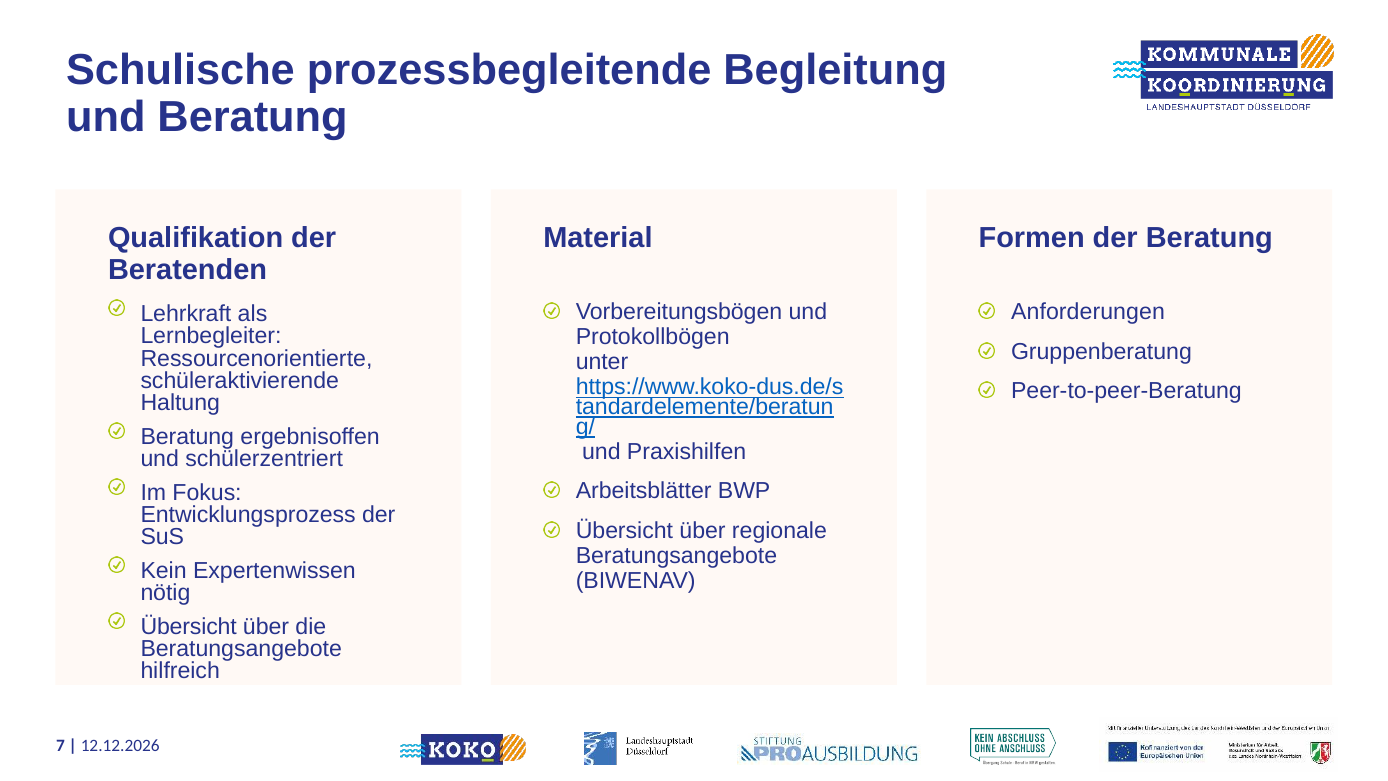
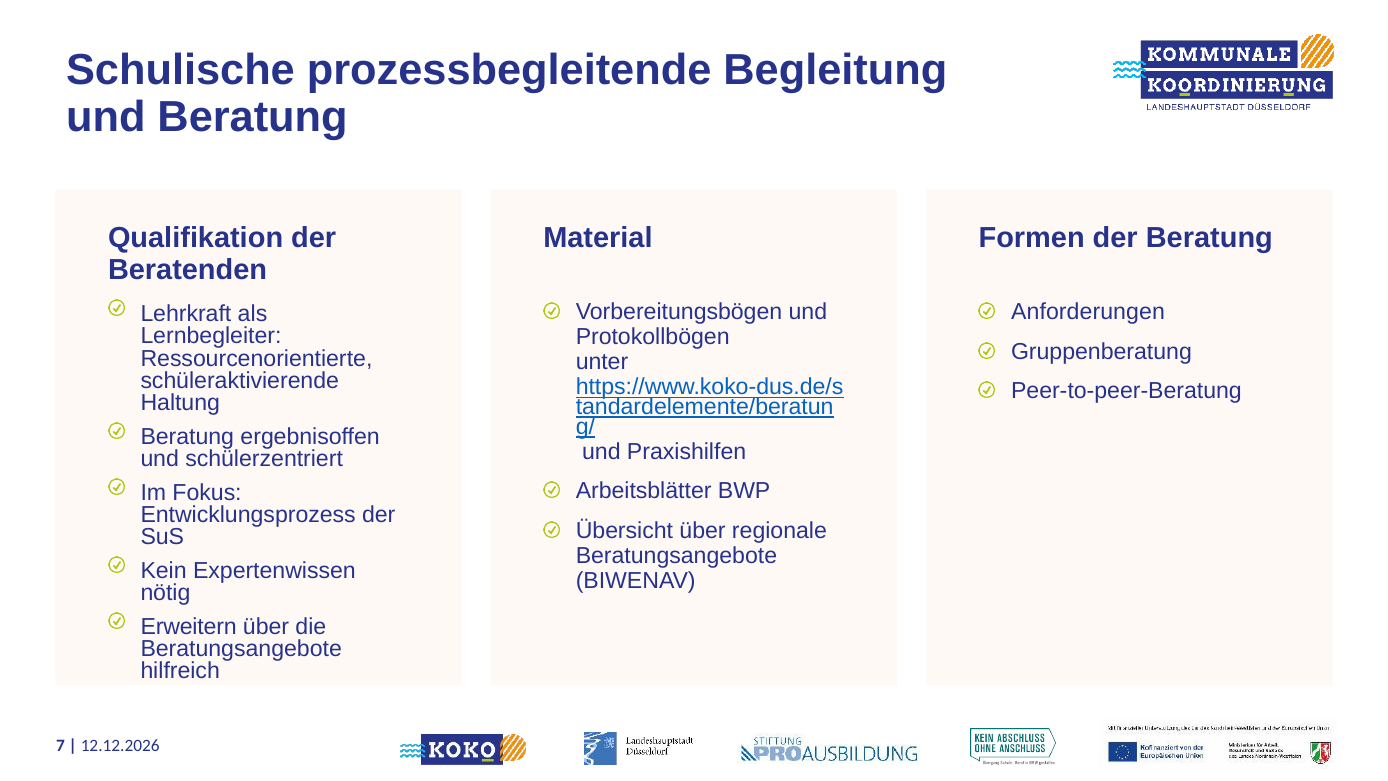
Übersicht at (189, 627): Übersicht -> Erweitern
